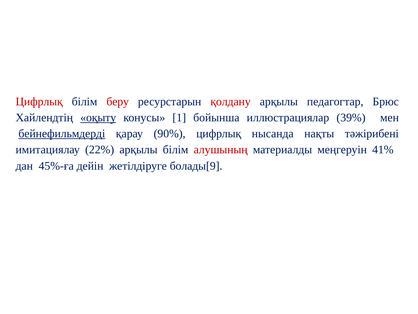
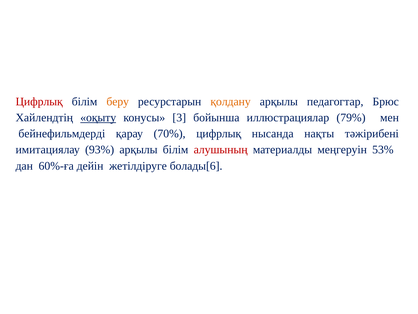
беру colour: red -> orange
қолдану colour: red -> orange
1: 1 -> 3
39%: 39% -> 79%
бейнефильмдерді underline: present -> none
90%: 90% -> 70%
22%: 22% -> 93%
41%: 41% -> 53%
45%-ға: 45%-ға -> 60%-ға
болады[9: болады[9 -> болады[6
